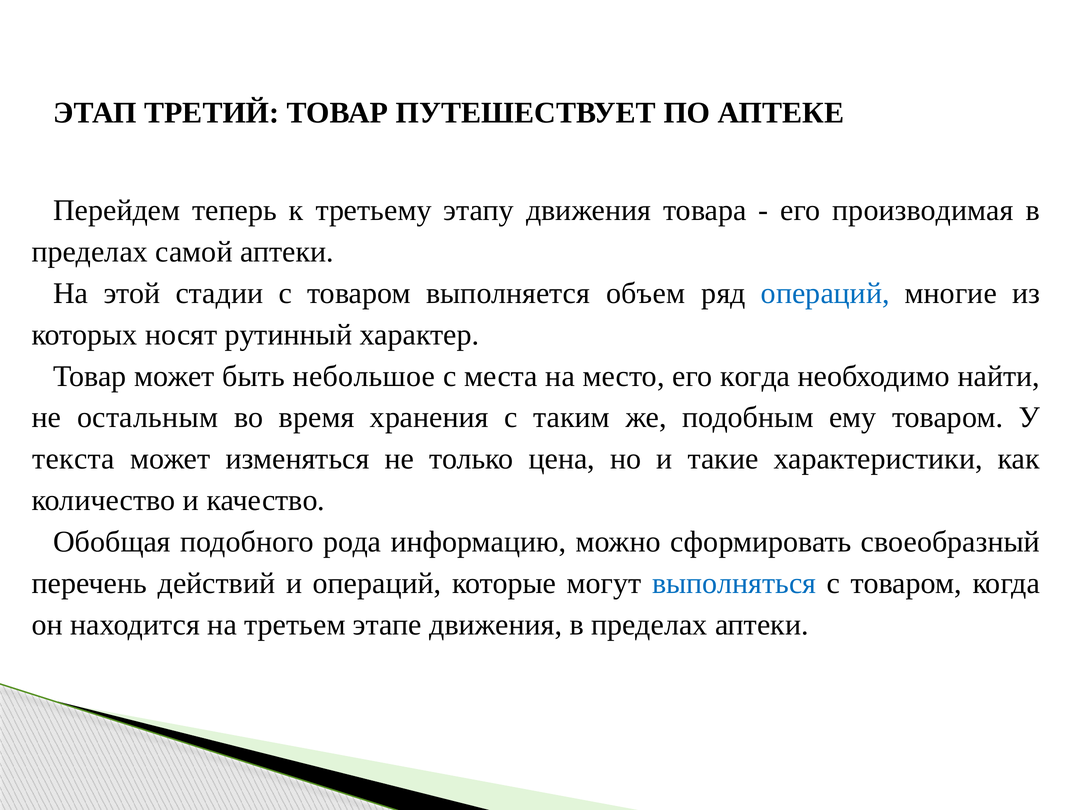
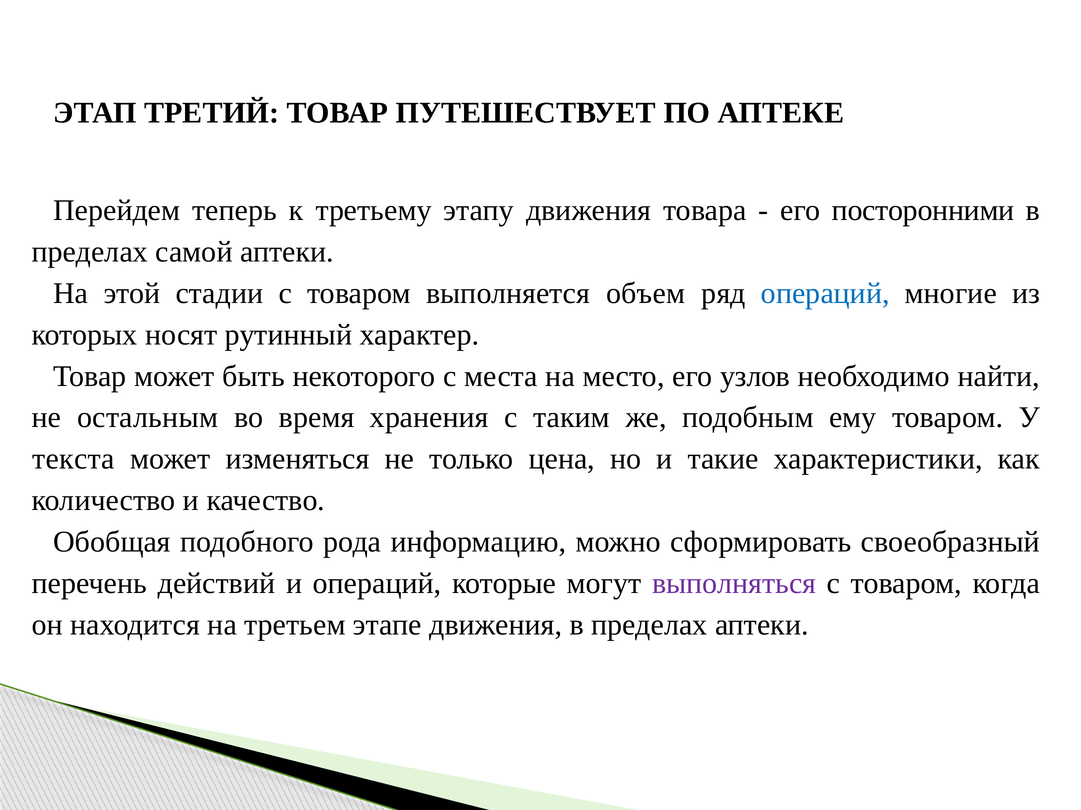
производимая: производимая -> посторонними
небольшое: небольшое -> некоторого
его когда: когда -> узлов
выполняться colour: blue -> purple
